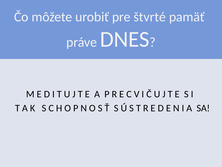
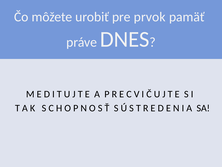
štvrté: štvrté -> prvok
